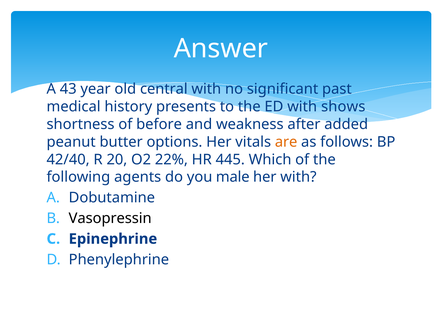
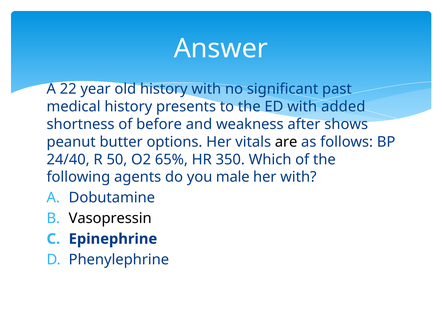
43: 43 -> 22
old central: central -> history
shows: shows -> added
added: added -> shows
are colour: orange -> black
42/40: 42/40 -> 24/40
20: 20 -> 50
22%: 22% -> 65%
445: 445 -> 350
